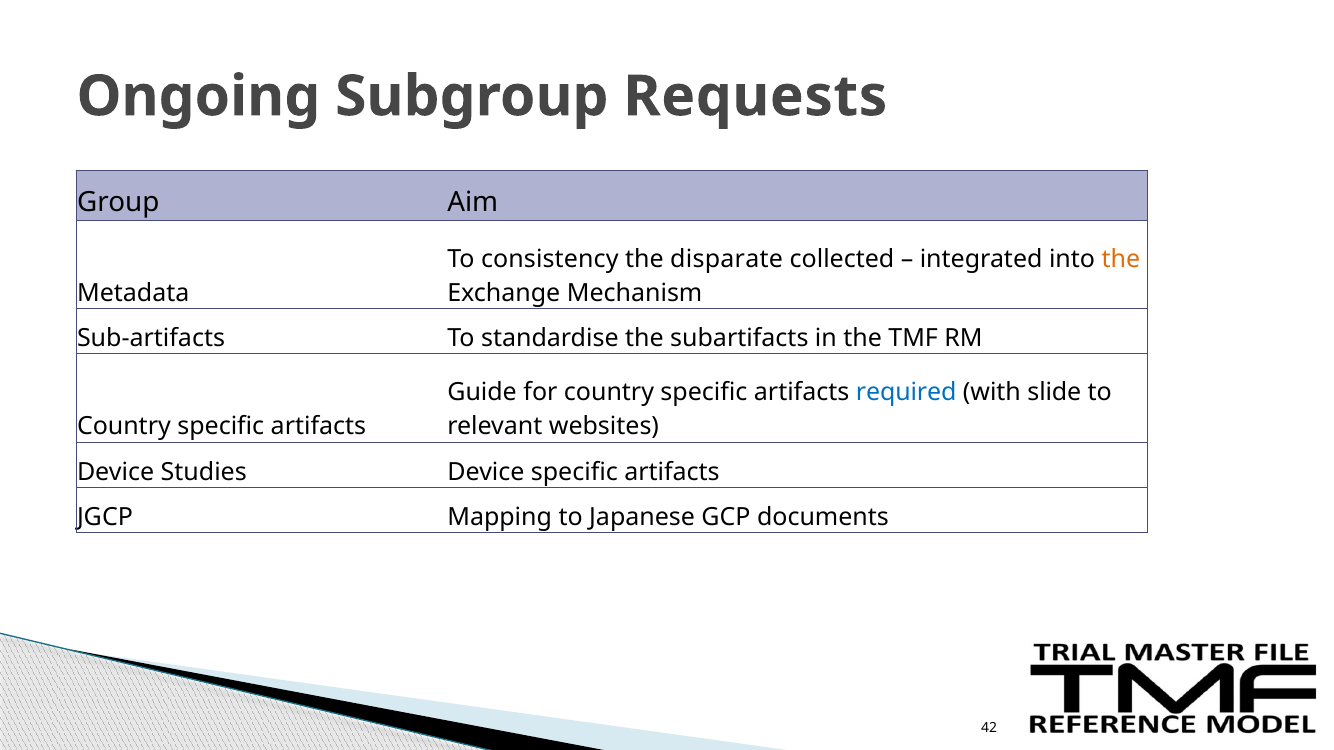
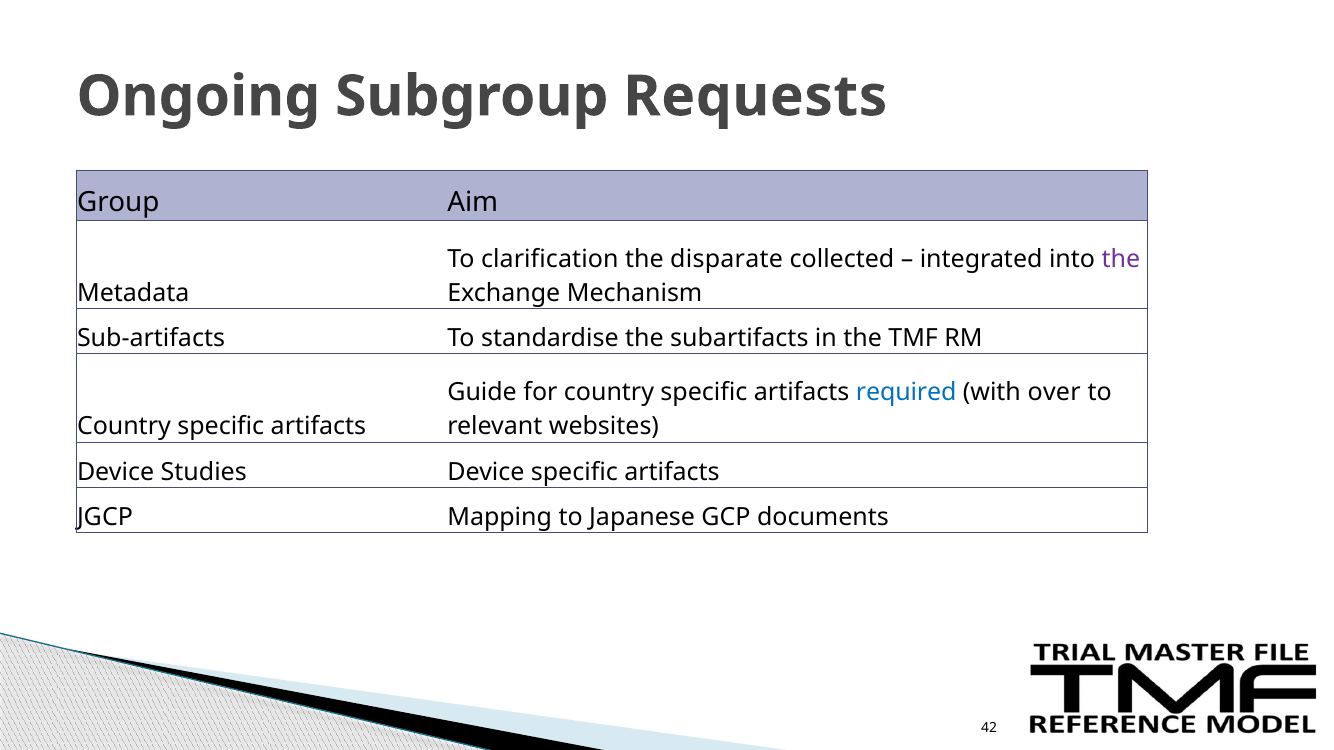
consistency: consistency -> clarification
the at (1121, 259) colour: orange -> purple
slide: slide -> over
